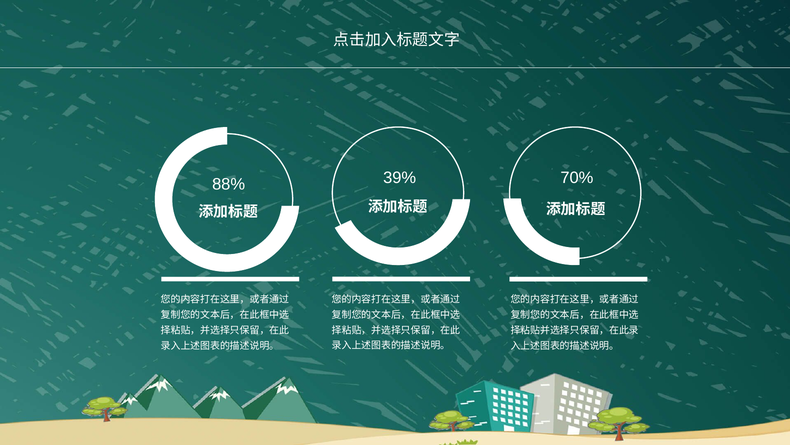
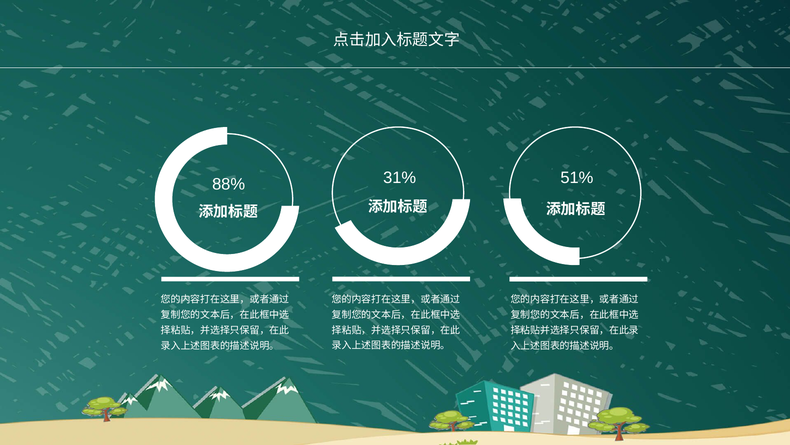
39%: 39% -> 31%
70%: 70% -> 51%
